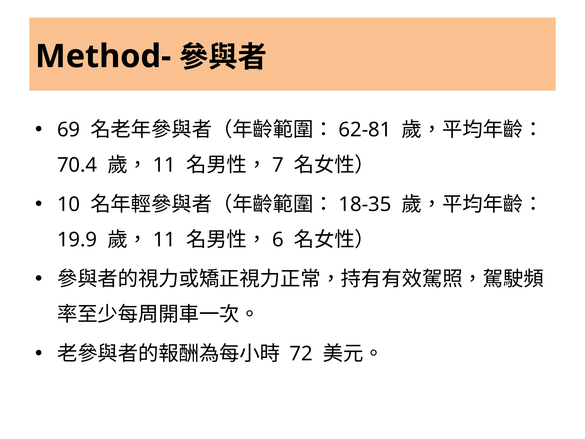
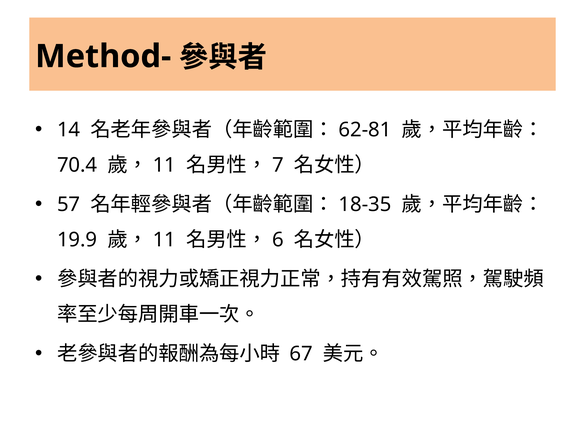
69: 69 -> 14
10: 10 -> 57
72: 72 -> 67
